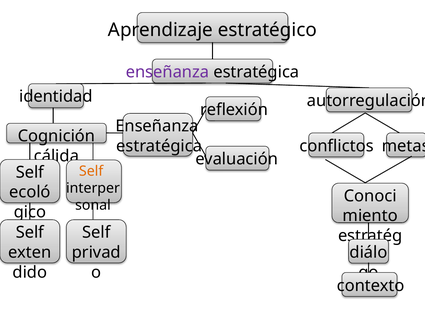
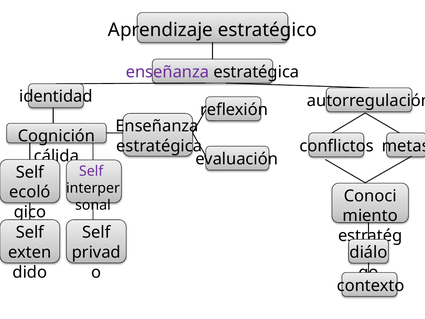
Self at (91, 171) colour: orange -> purple
